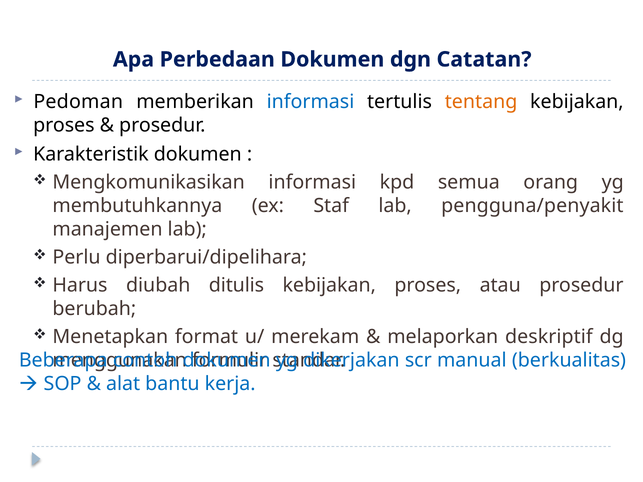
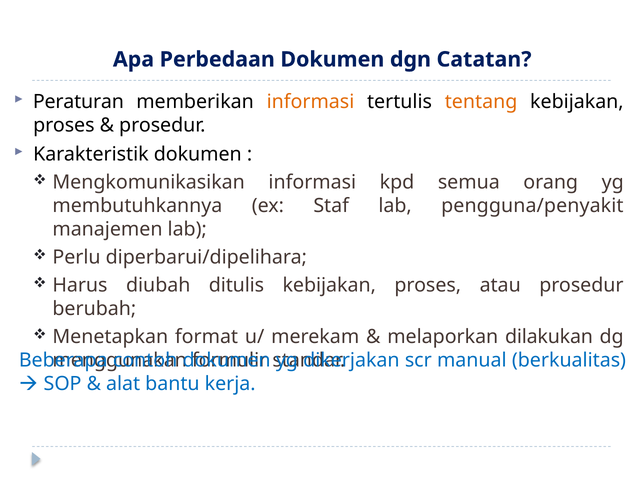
Pedoman: Pedoman -> Peraturan
informasi at (310, 102) colour: blue -> orange
deskriptif: deskriptif -> dilakukan
